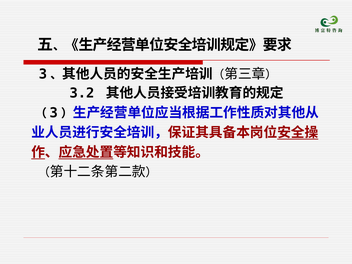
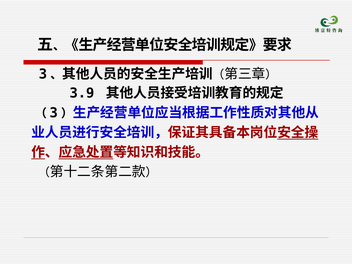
3.2: 3.2 -> 3.9
